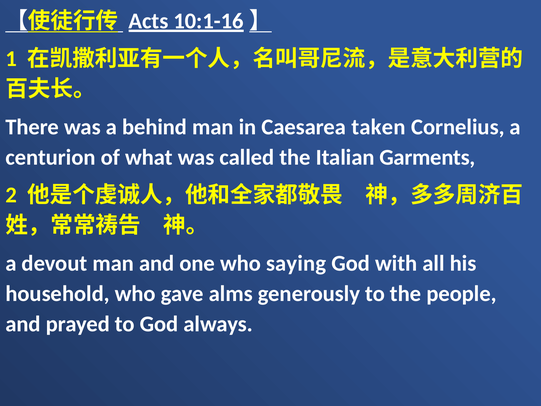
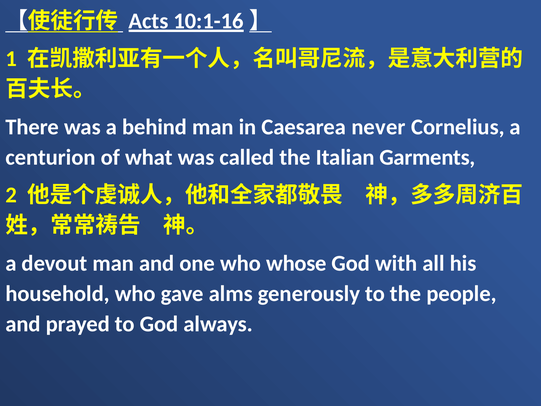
taken: taken -> never
saying: saying -> whose
